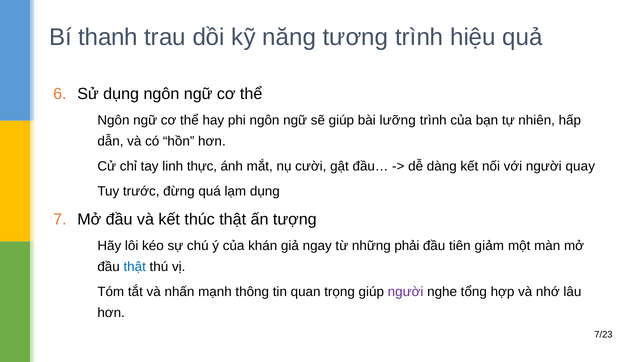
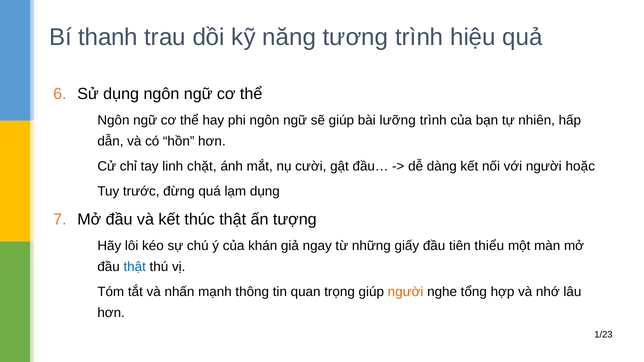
thực: thực -> chặt
quay: quay -> hoặc
phải: phải -> giấy
giảm: giảm -> thiểu
người at (406, 292) colour: purple -> orange
7/23: 7/23 -> 1/23
